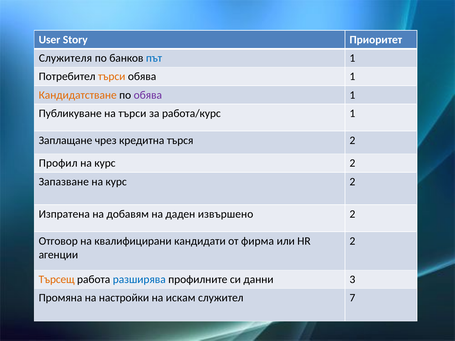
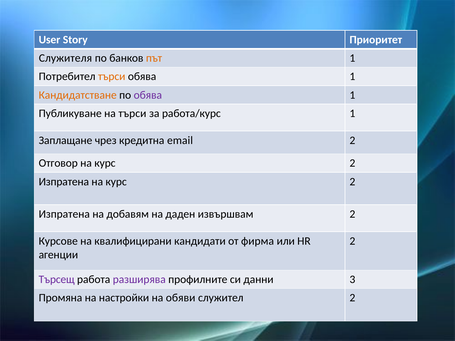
път colour: blue -> orange
търся: търся -> email
Профил: Профил -> Отговор
Запазване at (64, 182): Запазване -> Изпратена
извършено: извършено -> извършвам
Отговор: Отговор -> Курсове
Търсещ colour: orange -> purple
разширява colour: blue -> purple
искам: искам -> обяви
служител 7: 7 -> 2
